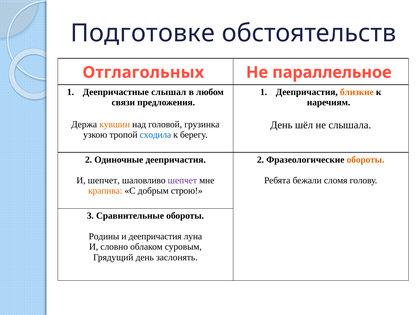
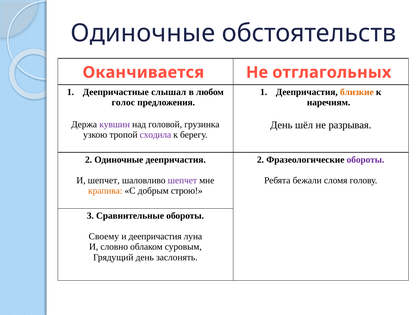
Подготовке at (143, 33): Подготовке -> Одиночные
Отглагольных: Отглагольных -> Оканчивается
параллельное: параллельное -> отглагольных
связи: связи -> голос
кувшин colour: orange -> purple
слышала: слышала -> разрывая
сходила colour: blue -> purple
обороты at (366, 160) colour: orange -> purple
Родины: Родины -> Своему
